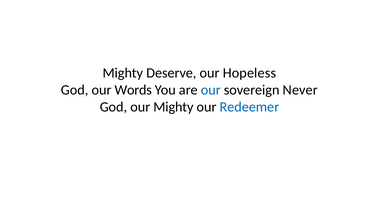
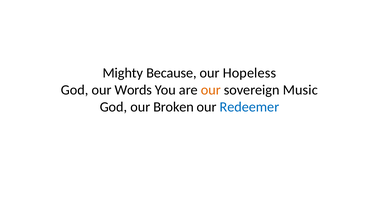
Deserve: Deserve -> Because
our at (211, 90) colour: blue -> orange
Never: Never -> Music
our Mighty: Mighty -> Broken
